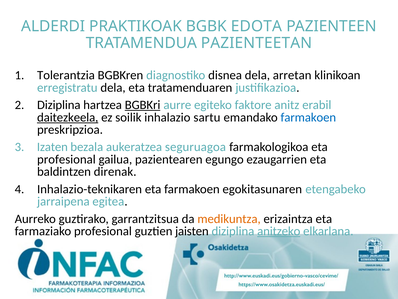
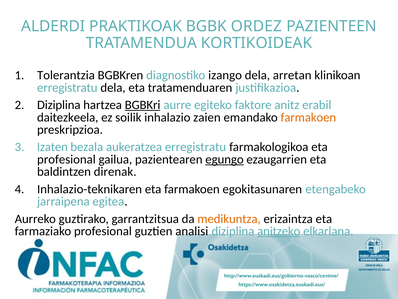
EDOTA: EDOTA -> ORDEZ
PAZIENTEETAN: PAZIENTEETAN -> KORTIKOIDEAK
disnea: disnea -> izango
daitezkeela underline: present -> none
sartu: sartu -> zaien
farmakoen at (308, 117) colour: blue -> orange
aukeratzea seguruagoa: seguruagoa -> erregistratu
egungo underline: none -> present
jaisten: jaisten -> analisi
